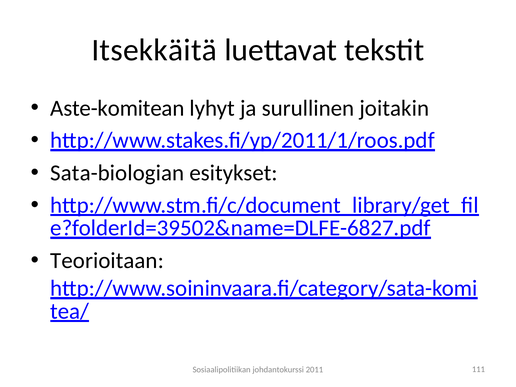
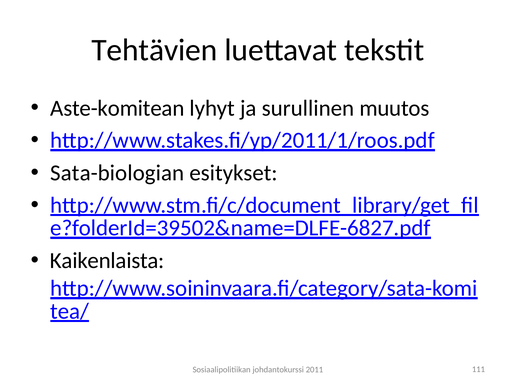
Itsekkäitä: Itsekkäitä -> Tehtävien
joitakin: joitakin -> muutos
Teorioitaan: Teorioitaan -> Kaikenlaista
